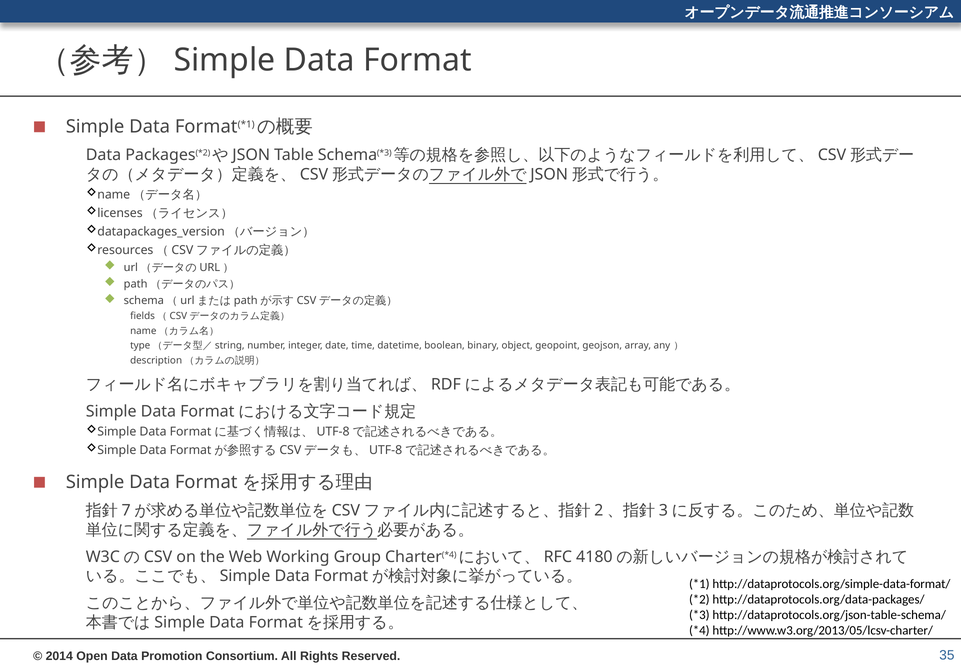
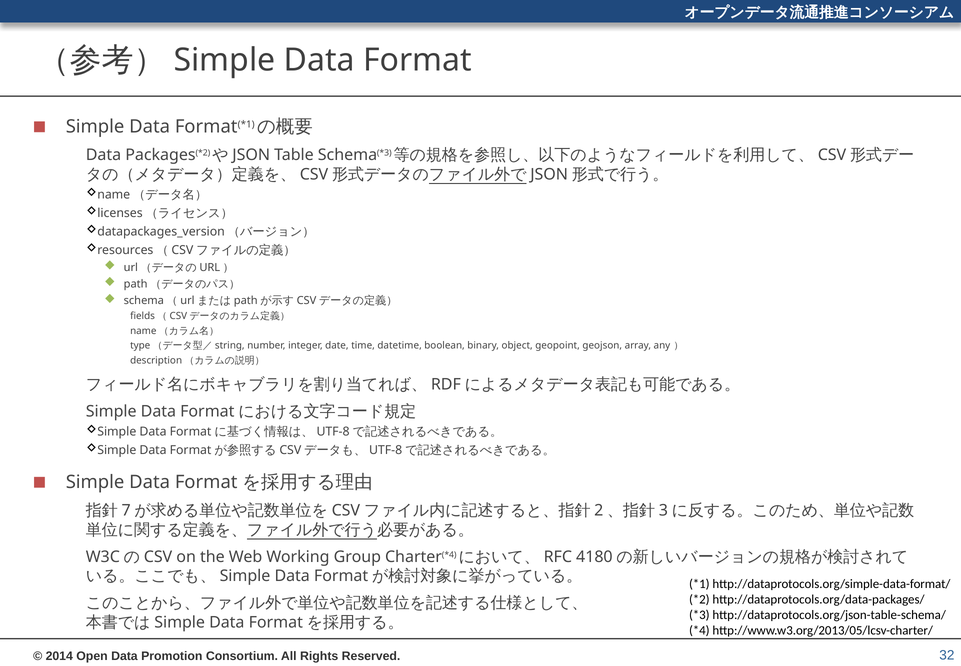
35: 35 -> 32
